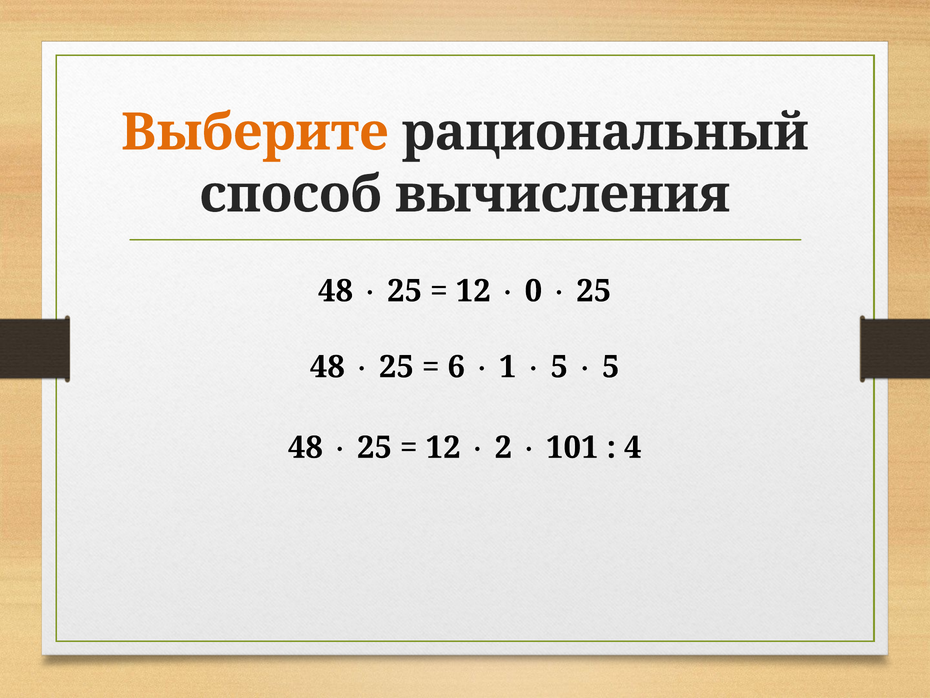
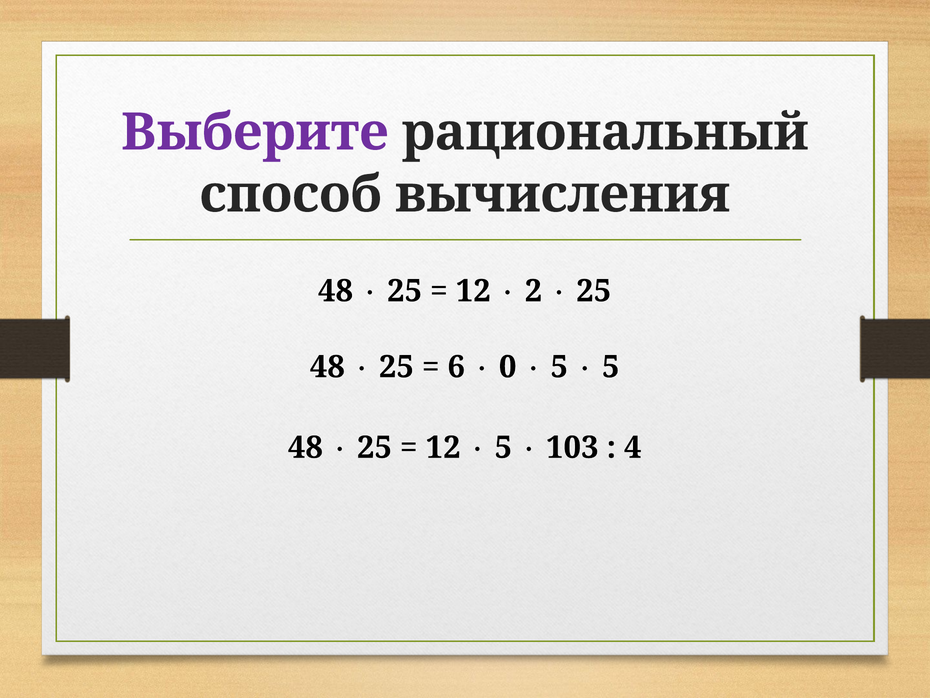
Выберите colour: orange -> purple
0: 0 -> 2
1: 1 -> 0
2 at (503, 447): 2 -> 5
101: 101 -> 103
